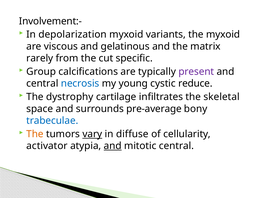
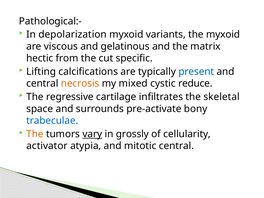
Involvement:-: Involvement:- -> Pathological:-
rarely: rarely -> hectic
Group: Group -> Lifting
present colour: purple -> blue
necrosis colour: blue -> orange
young: young -> mixed
dystrophy: dystrophy -> regressive
pre-average: pre-average -> pre-activate
diffuse: diffuse -> grossly
and at (113, 146) underline: present -> none
